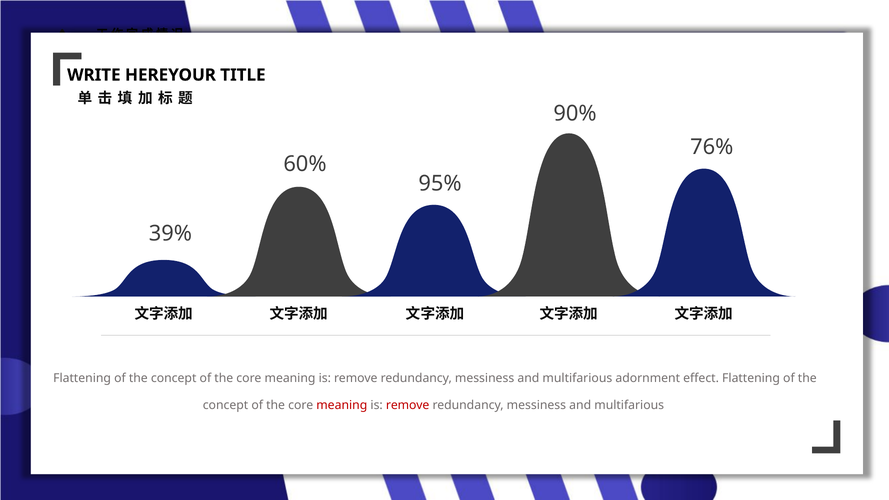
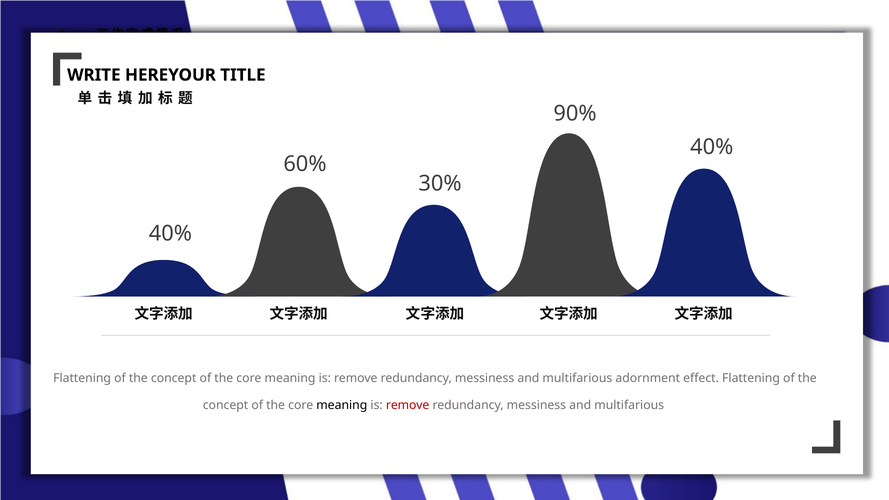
76% at (712, 147): 76% -> 40%
95%: 95% -> 30%
39% at (170, 234): 39% -> 40%
meaning at (342, 405) colour: red -> black
